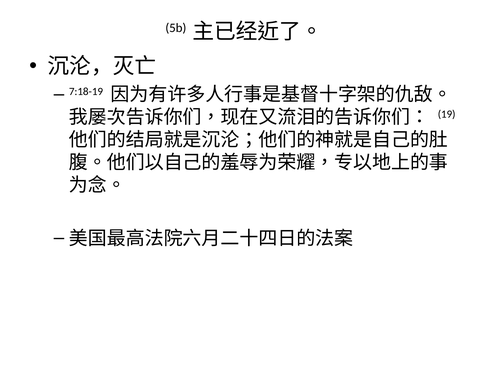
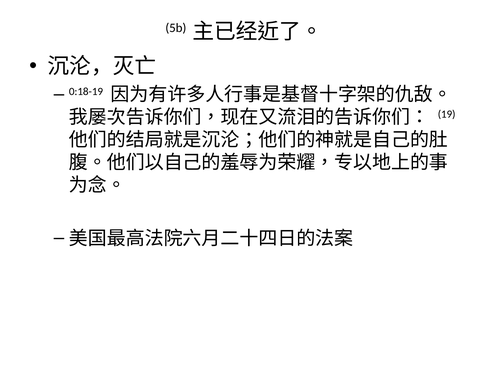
7:18-19: 7:18-19 -> 0:18-19
